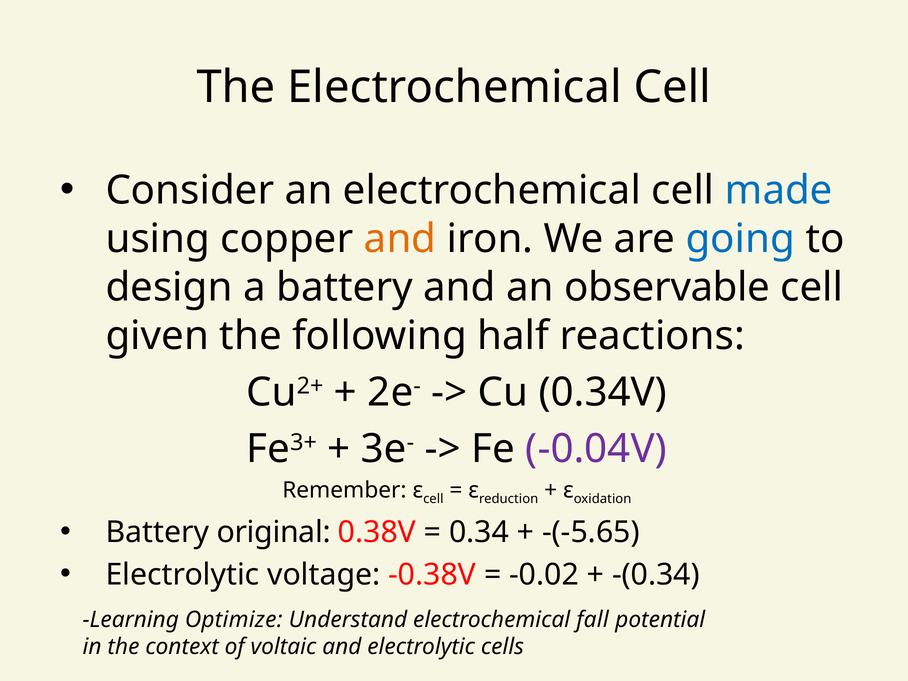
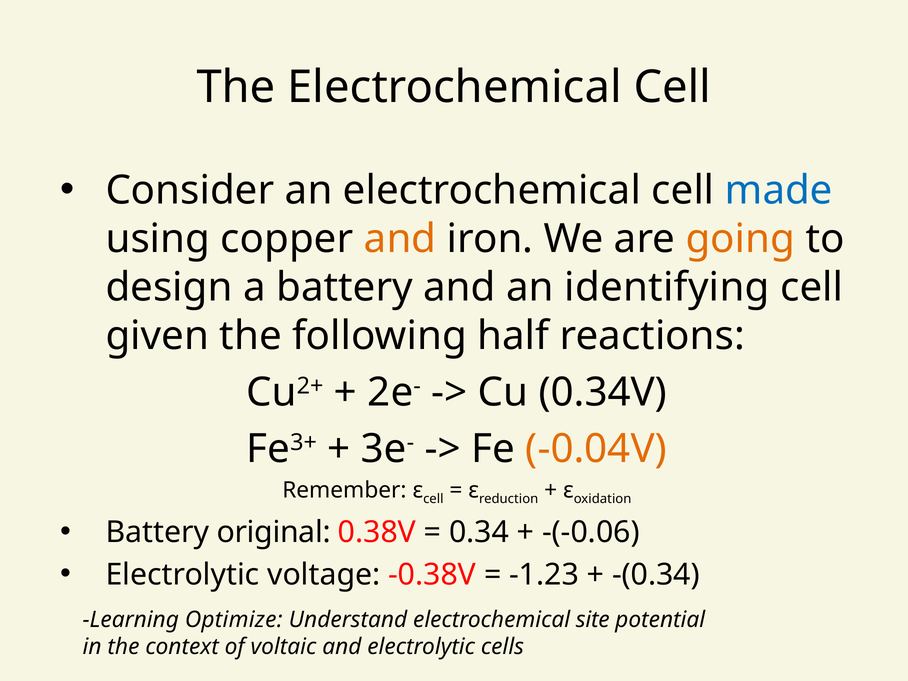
going colour: blue -> orange
observable: observable -> identifying
-0.04V colour: purple -> orange
-(-5.65: -(-5.65 -> -(-0.06
-0.02: -0.02 -> -1.23
fall: fall -> site
